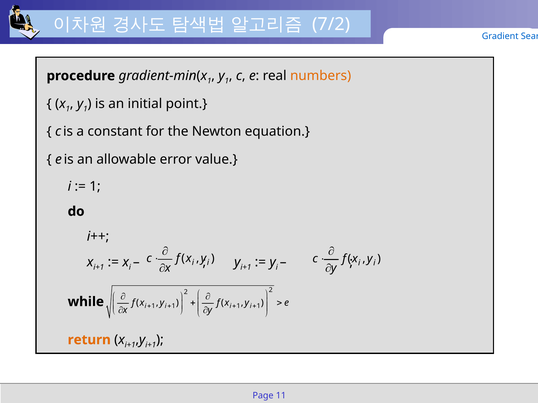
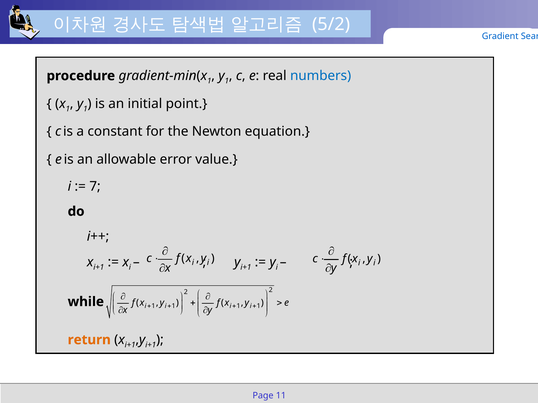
7/2: 7/2 -> 5/2
numbers colour: orange -> blue
1 at (95, 187): 1 -> 7
